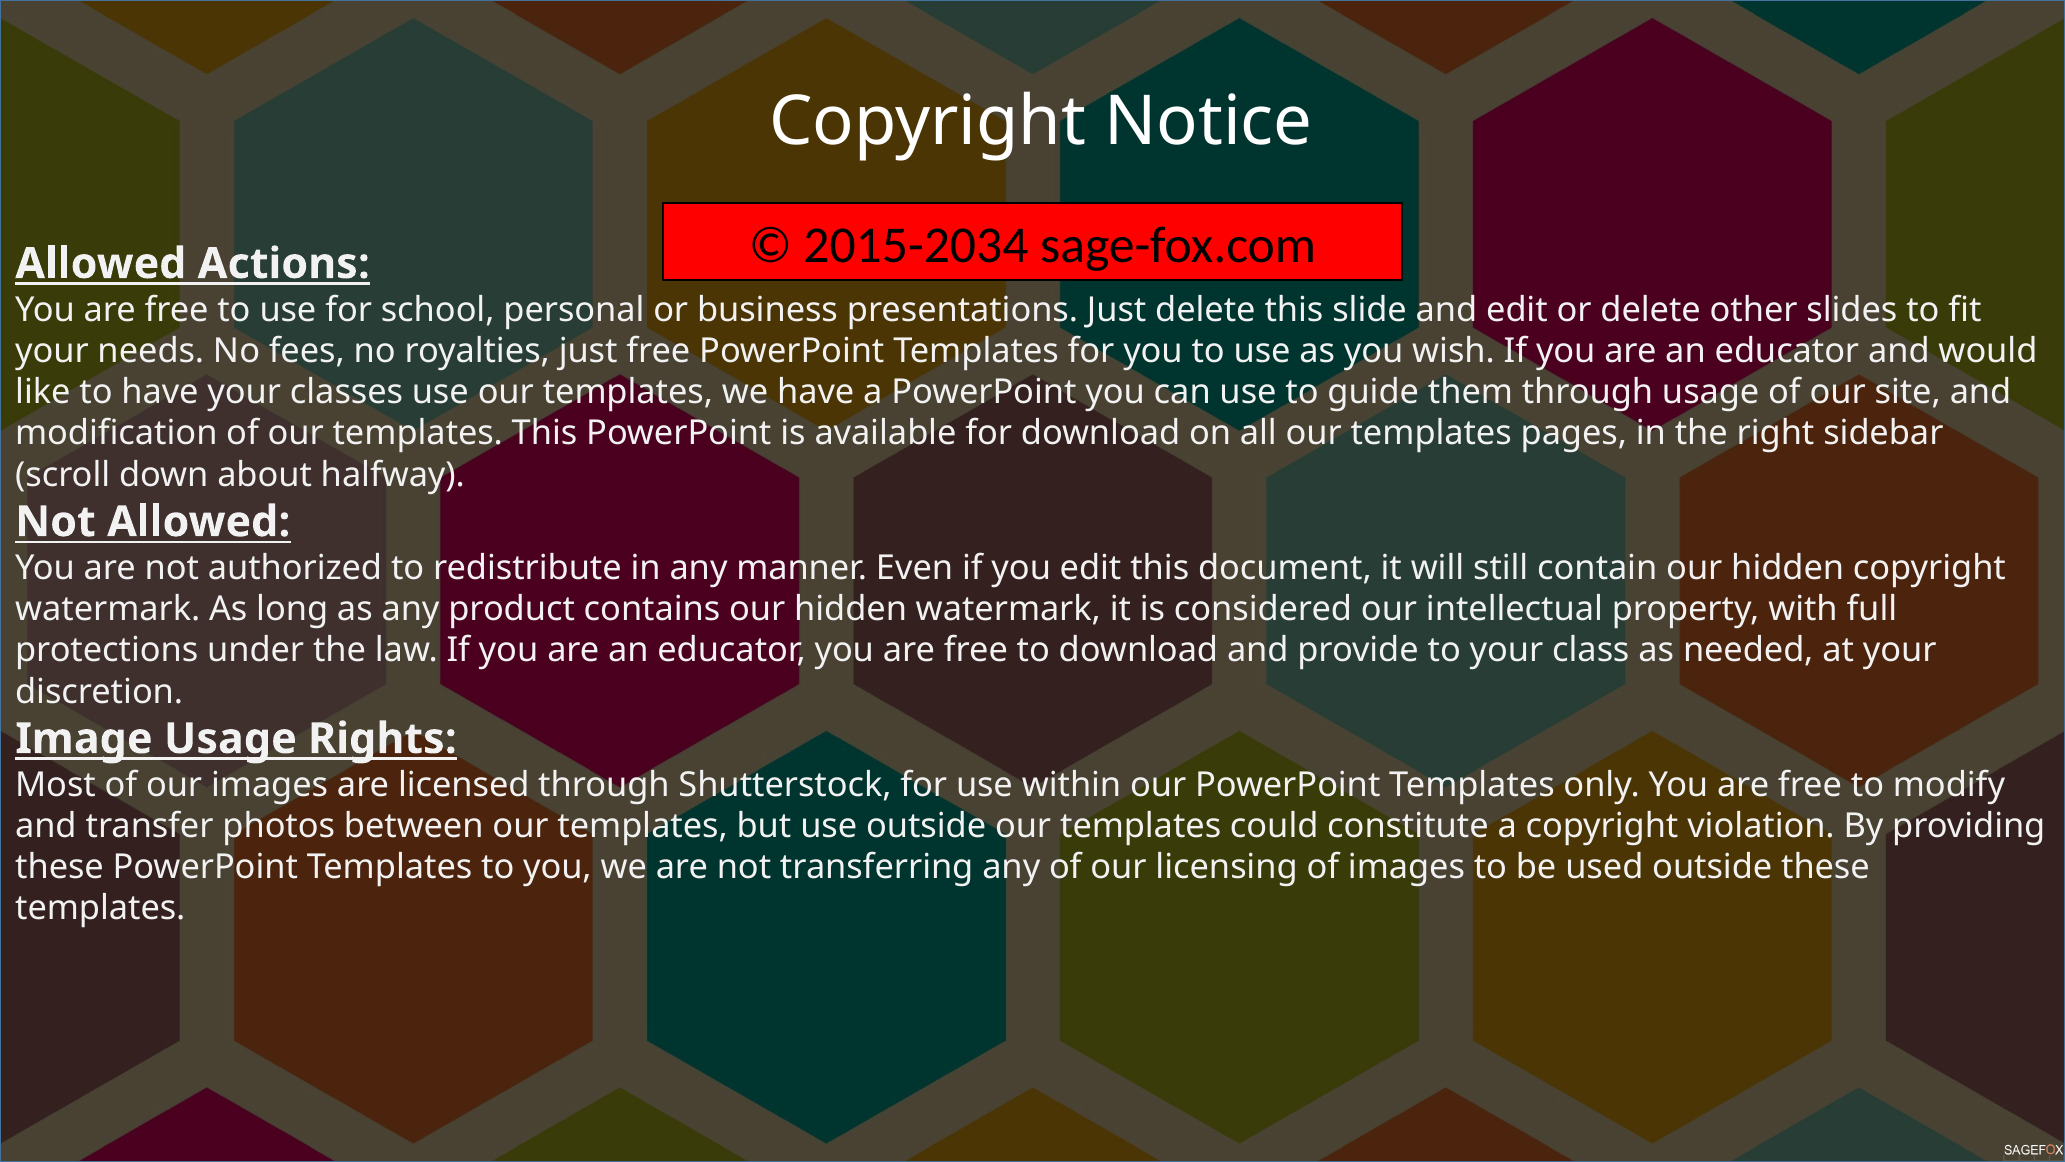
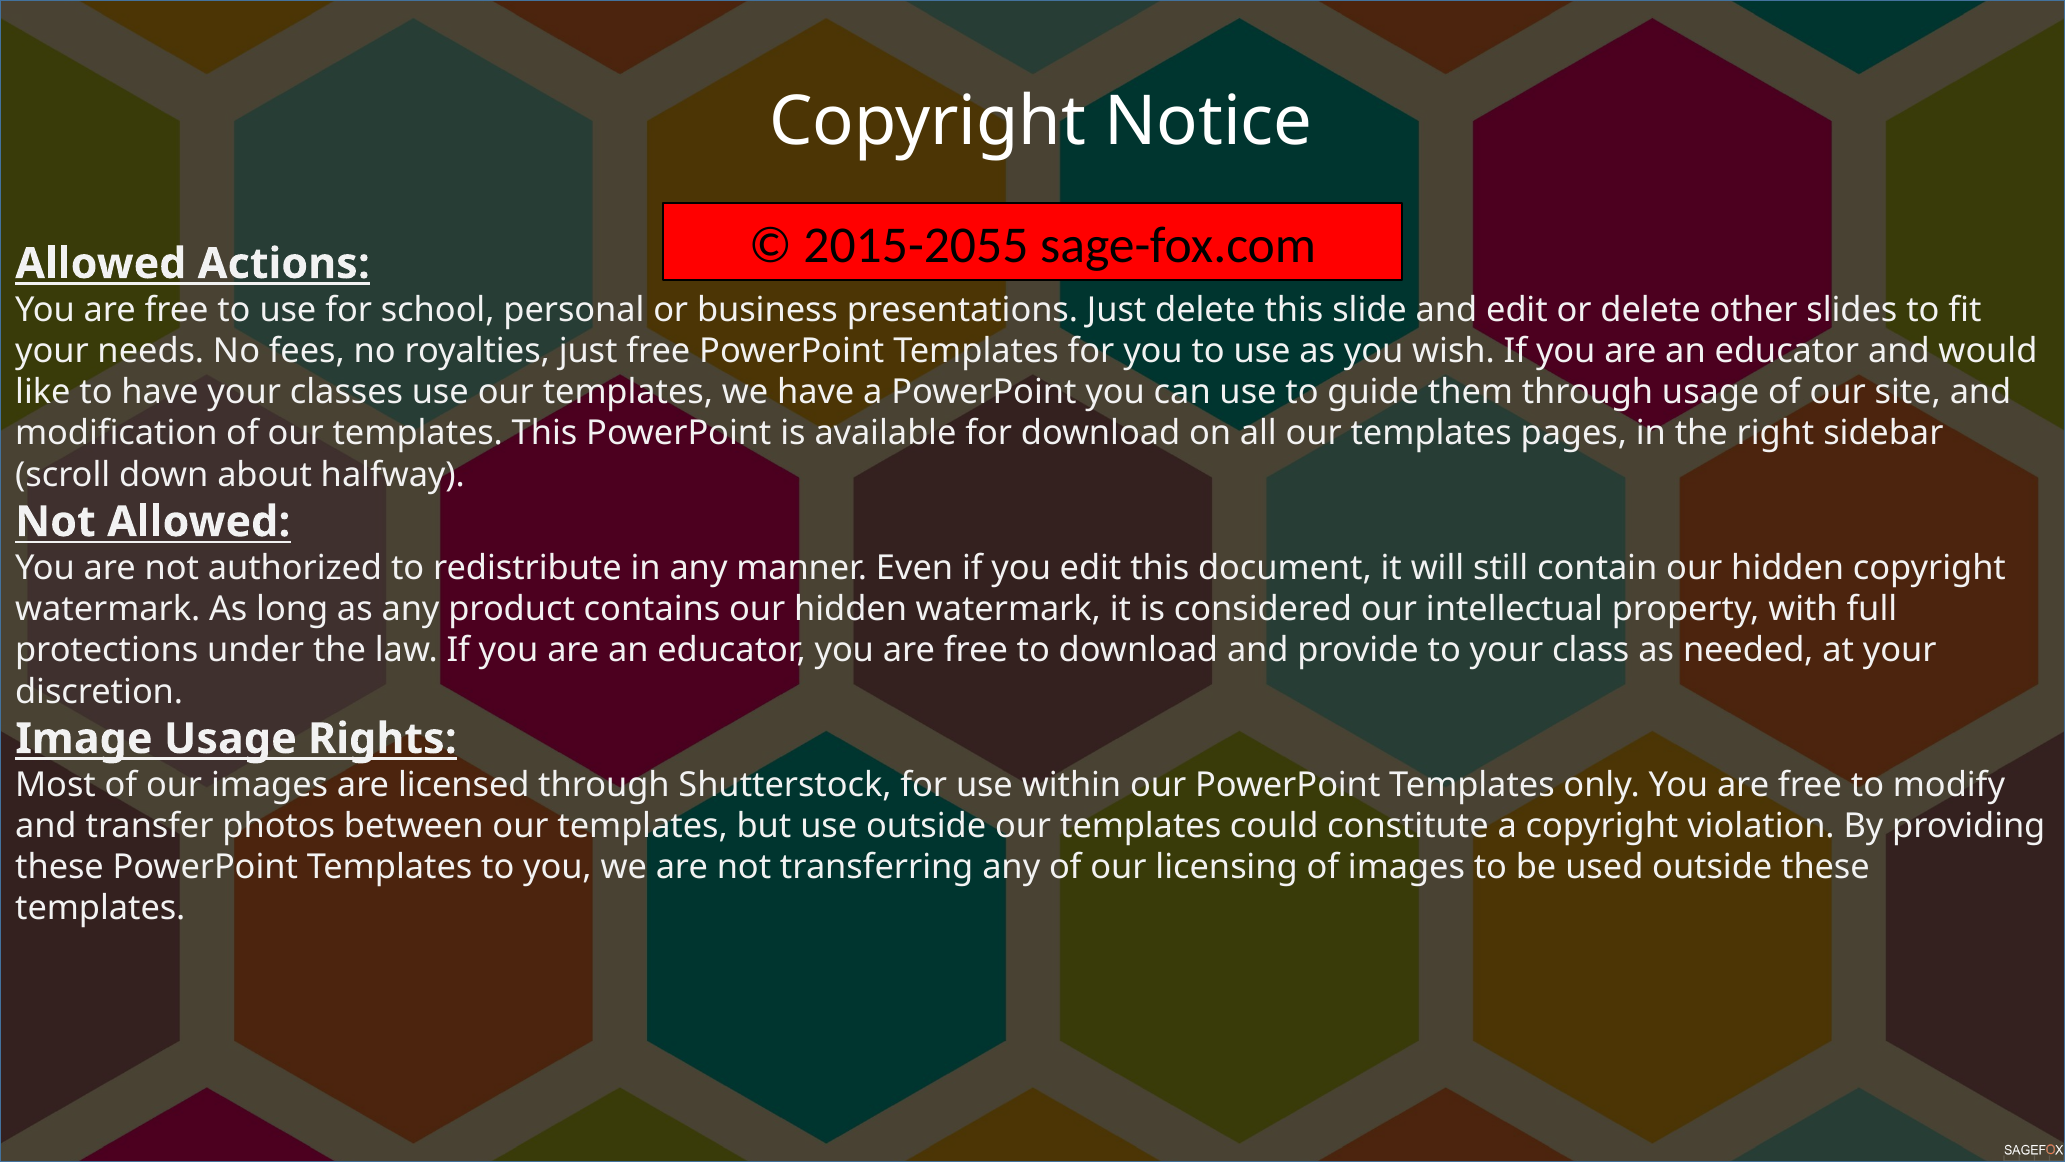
2015-2034: 2015-2034 -> 2015-2055
